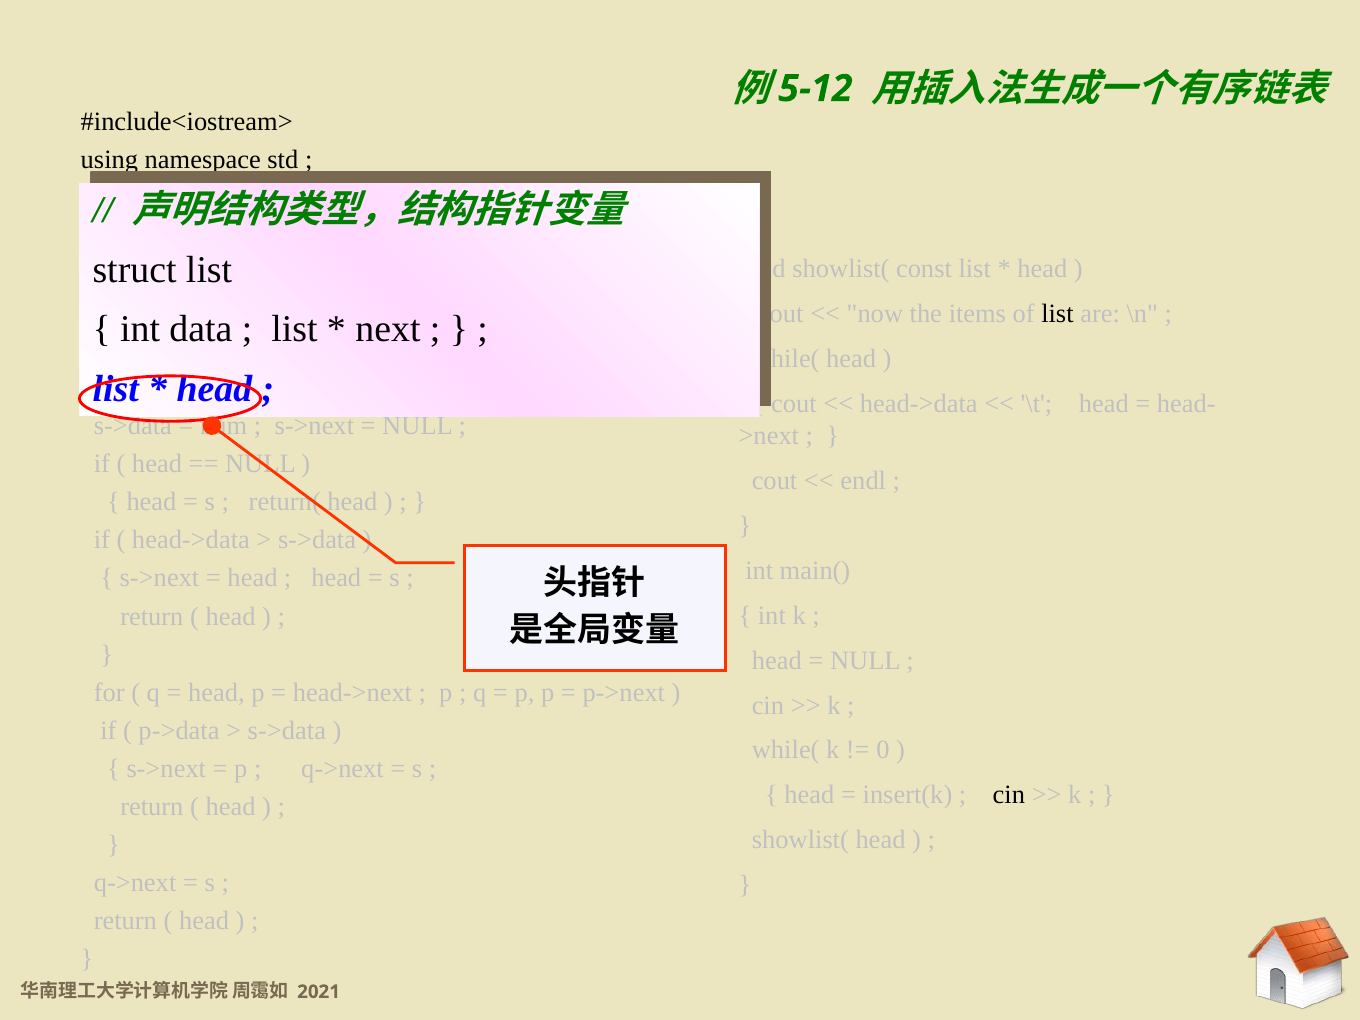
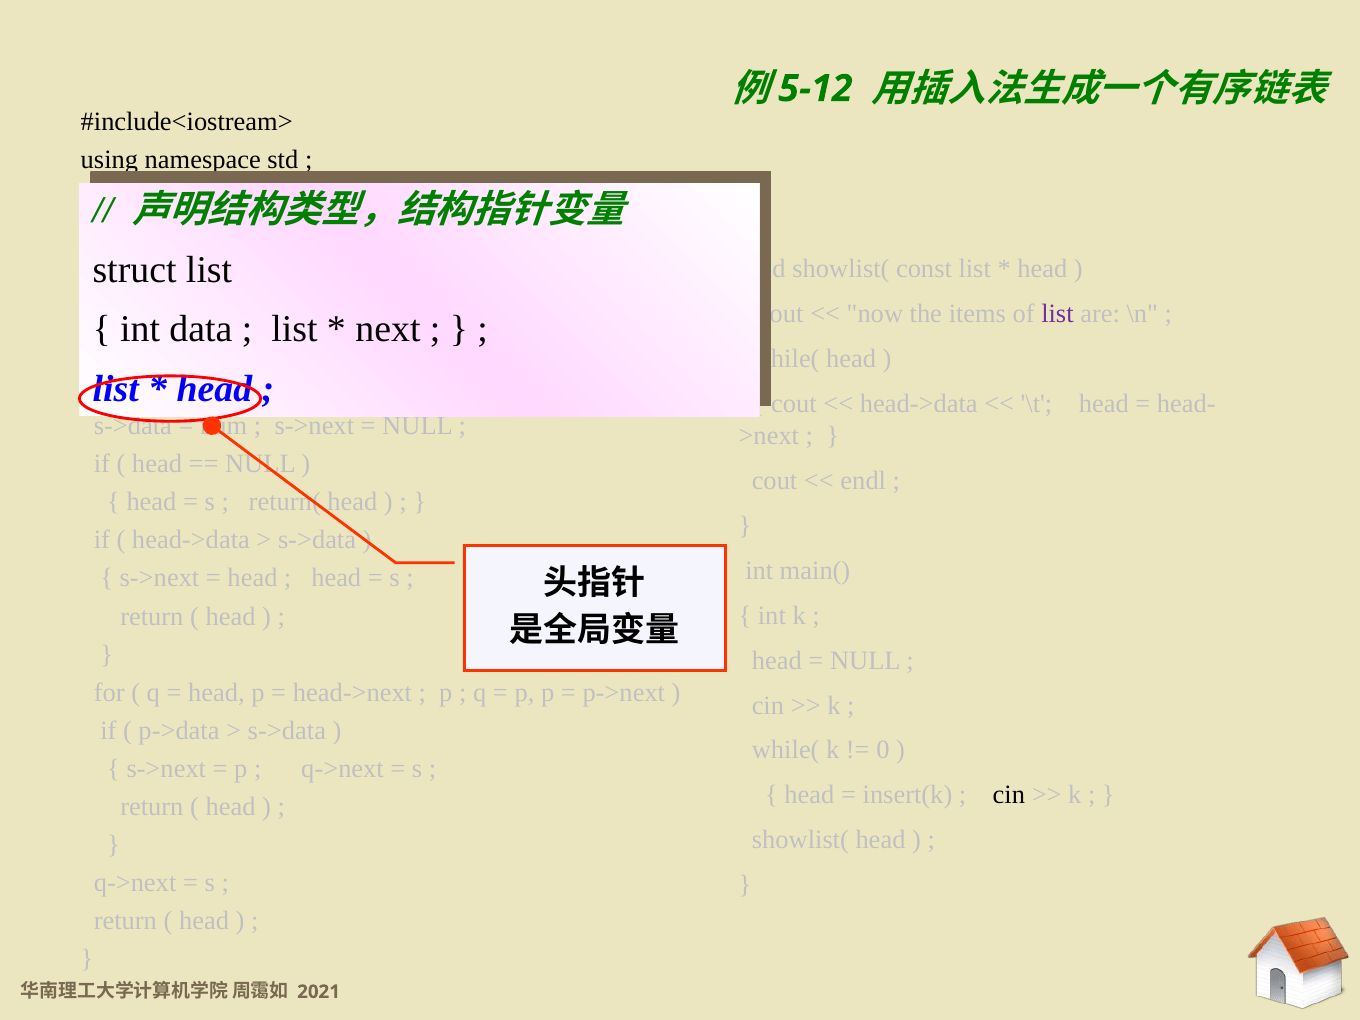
list at (1057, 314) colour: black -> purple
